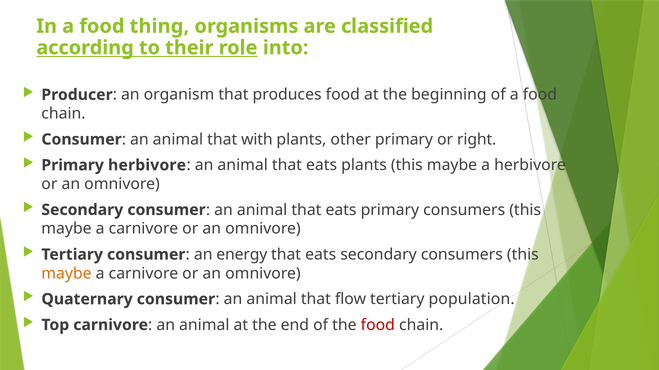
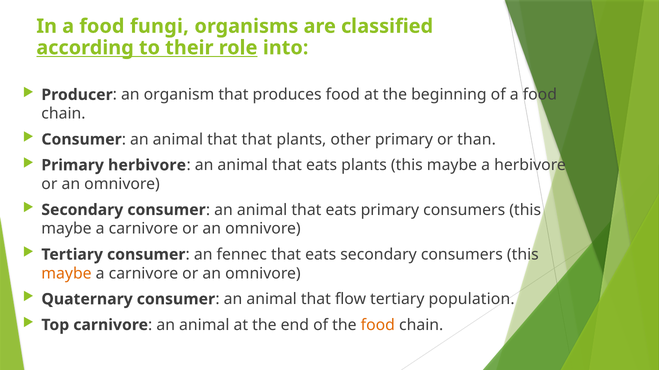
thing: thing -> fungi
that with: with -> that
right: right -> than
energy: energy -> fennec
food at (378, 325) colour: red -> orange
